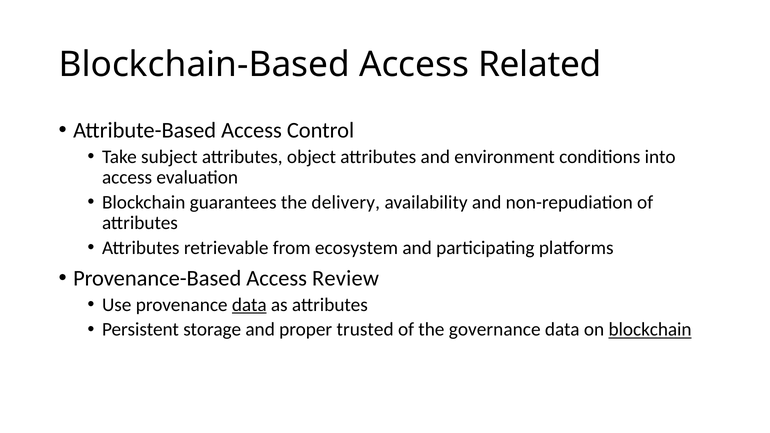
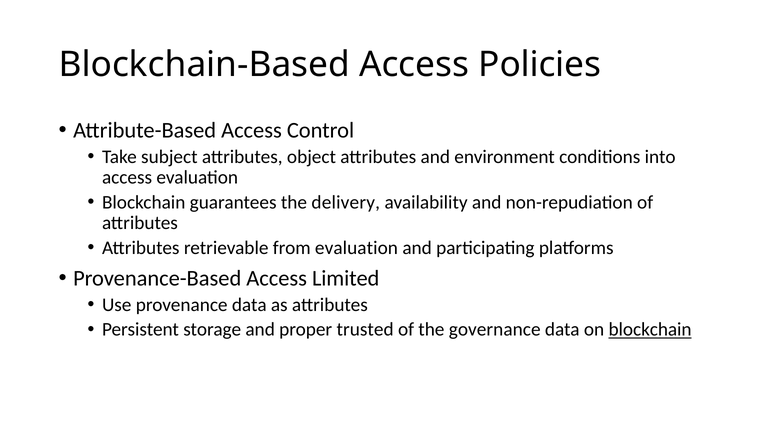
Related: Related -> Policies
from ecosystem: ecosystem -> evaluation
Review: Review -> Limited
data at (249, 305) underline: present -> none
